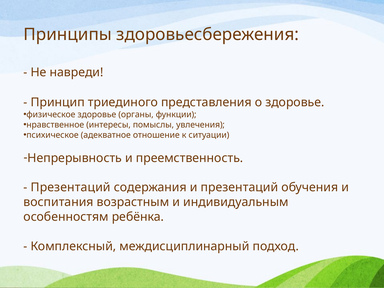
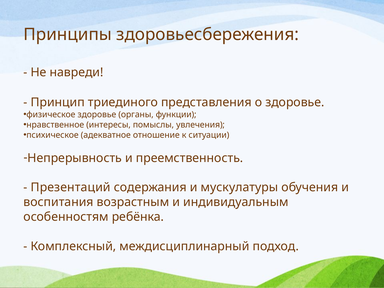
и презентаций: презентаций -> мускулатуры
